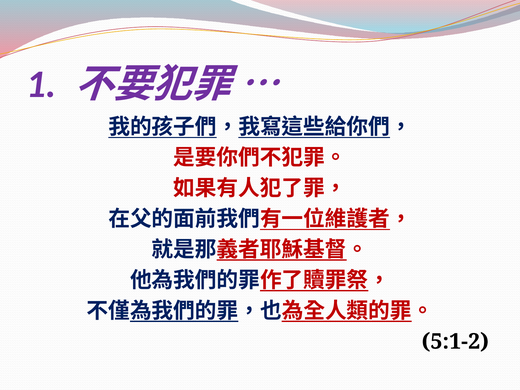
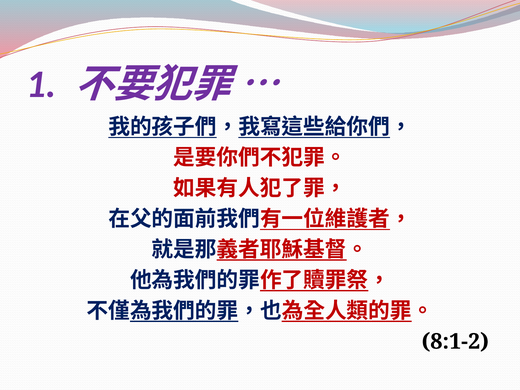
5:1-2: 5:1-2 -> 8:1-2
